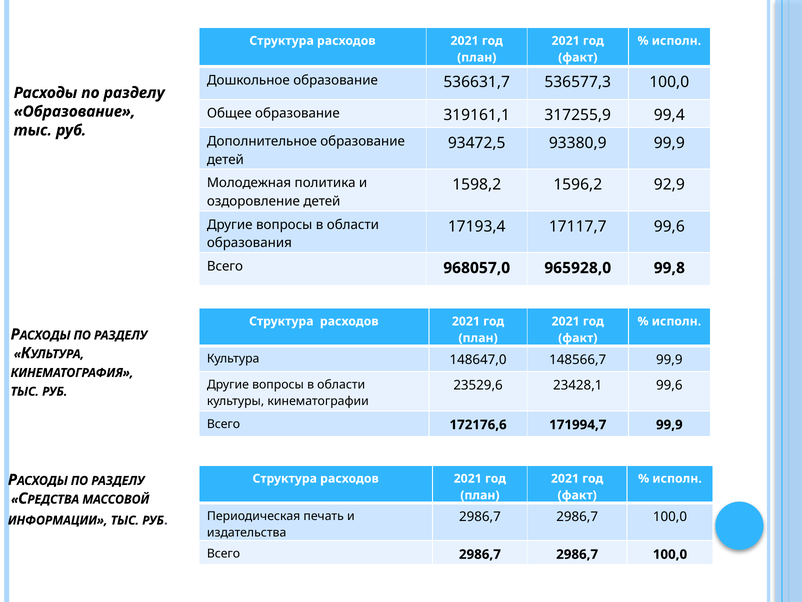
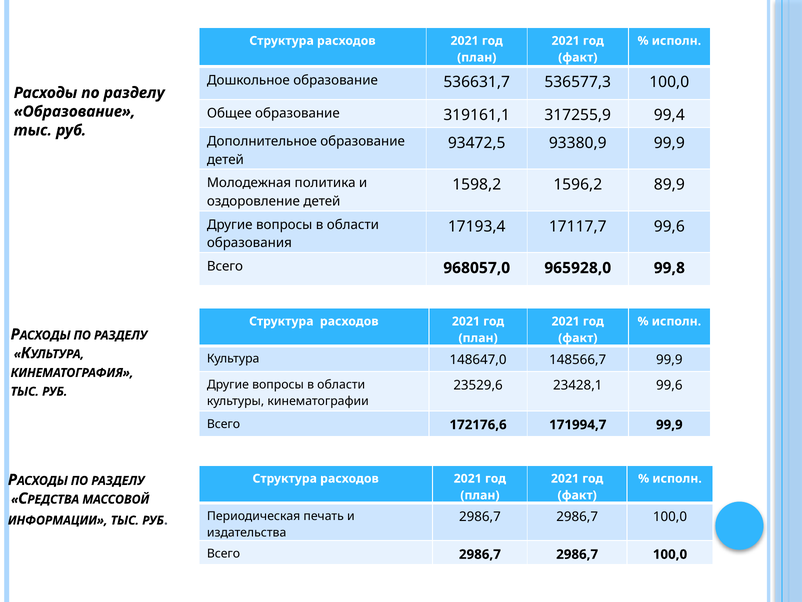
92,9: 92,9 -> 89,9
